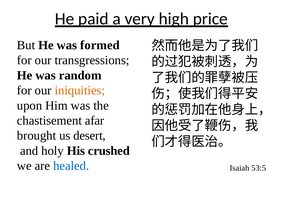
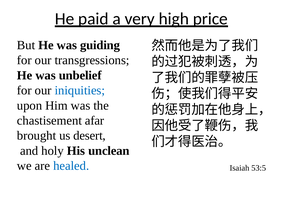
formed: formed -> guiding
random: random -> unbelief
iniquities colour: orange -> blue
crushed: crushed -> unclean
